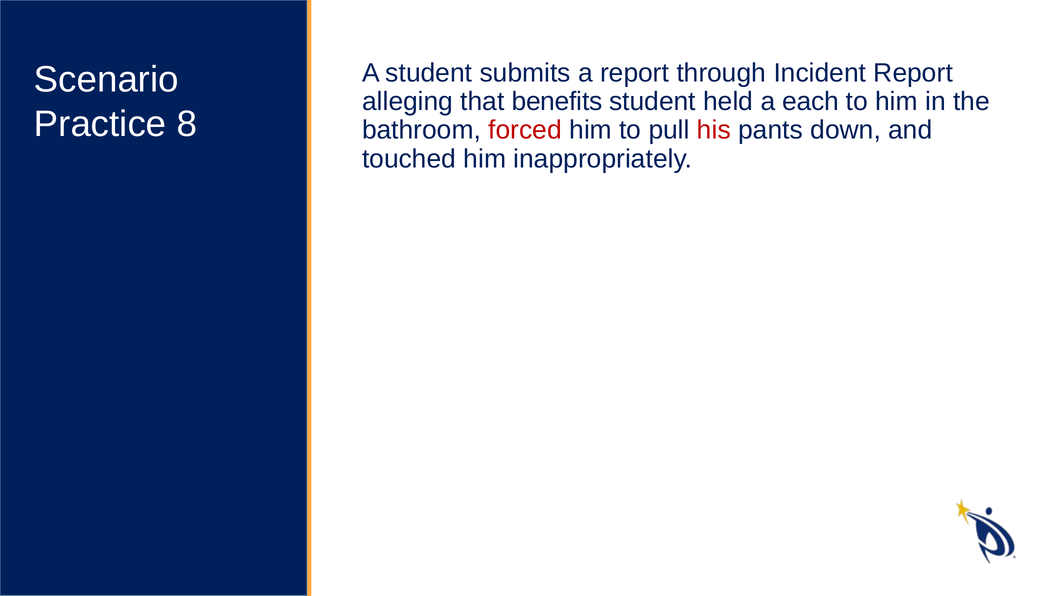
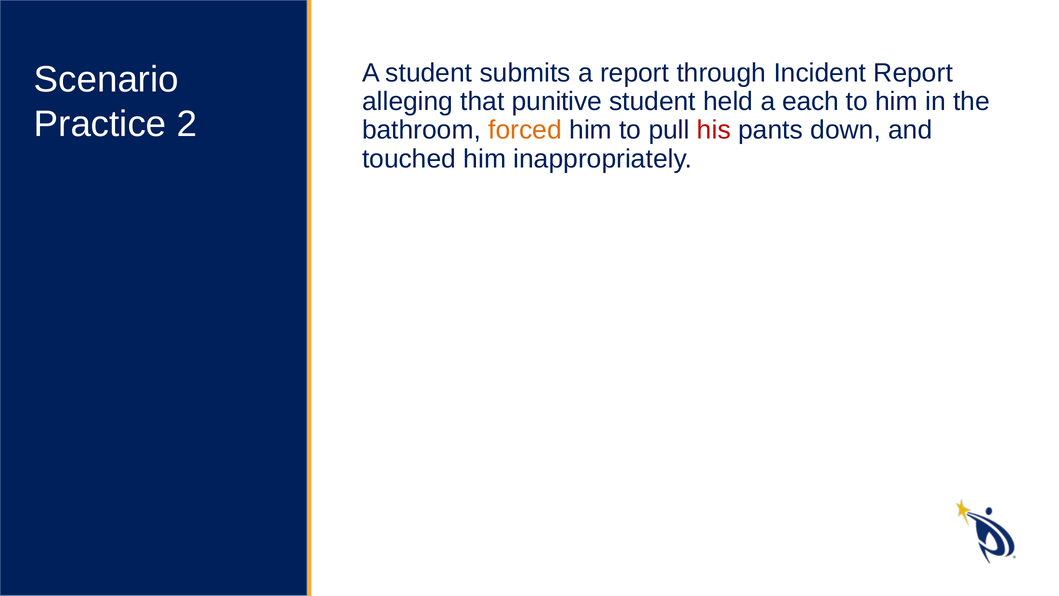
benefits: benefits -> punitive
8: 8 -> 2
forced colour: red -> orange
